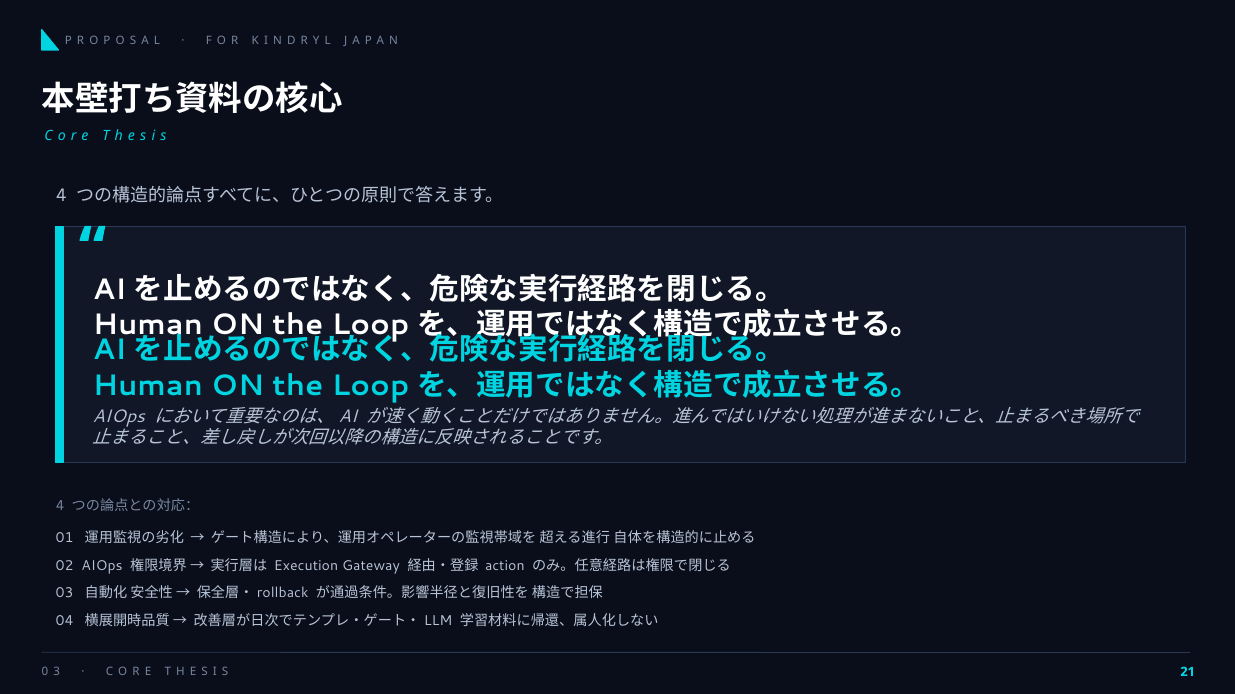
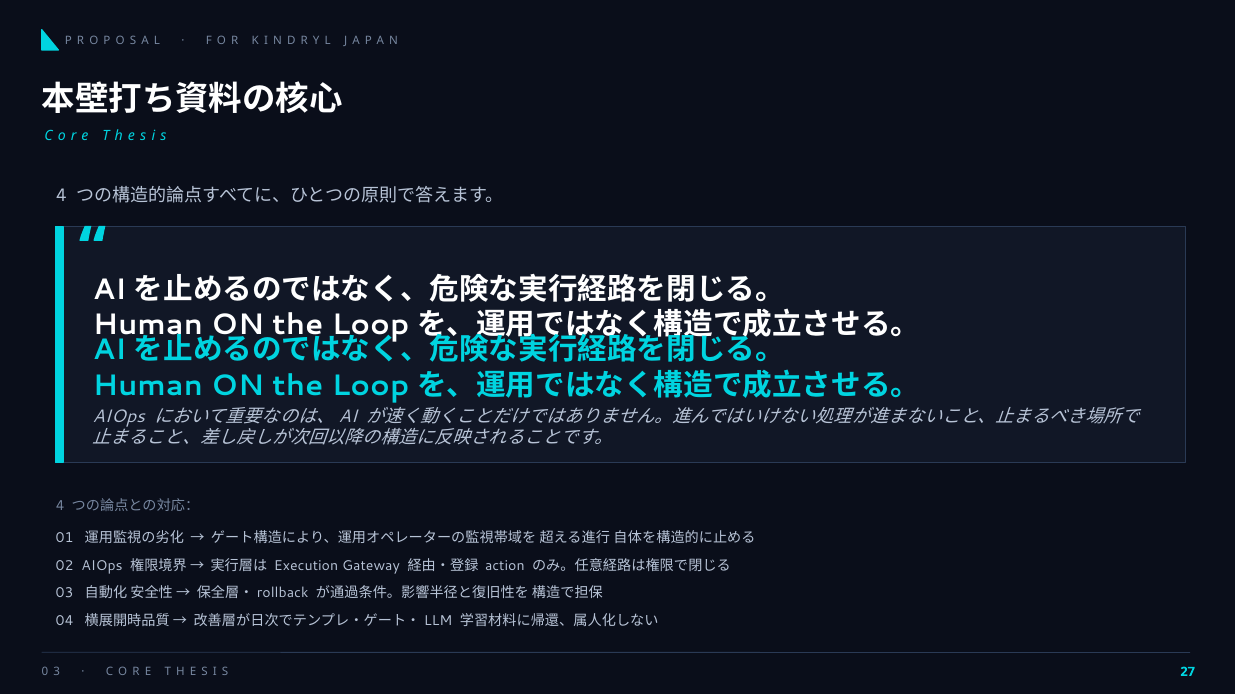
21: 21 -> 27
